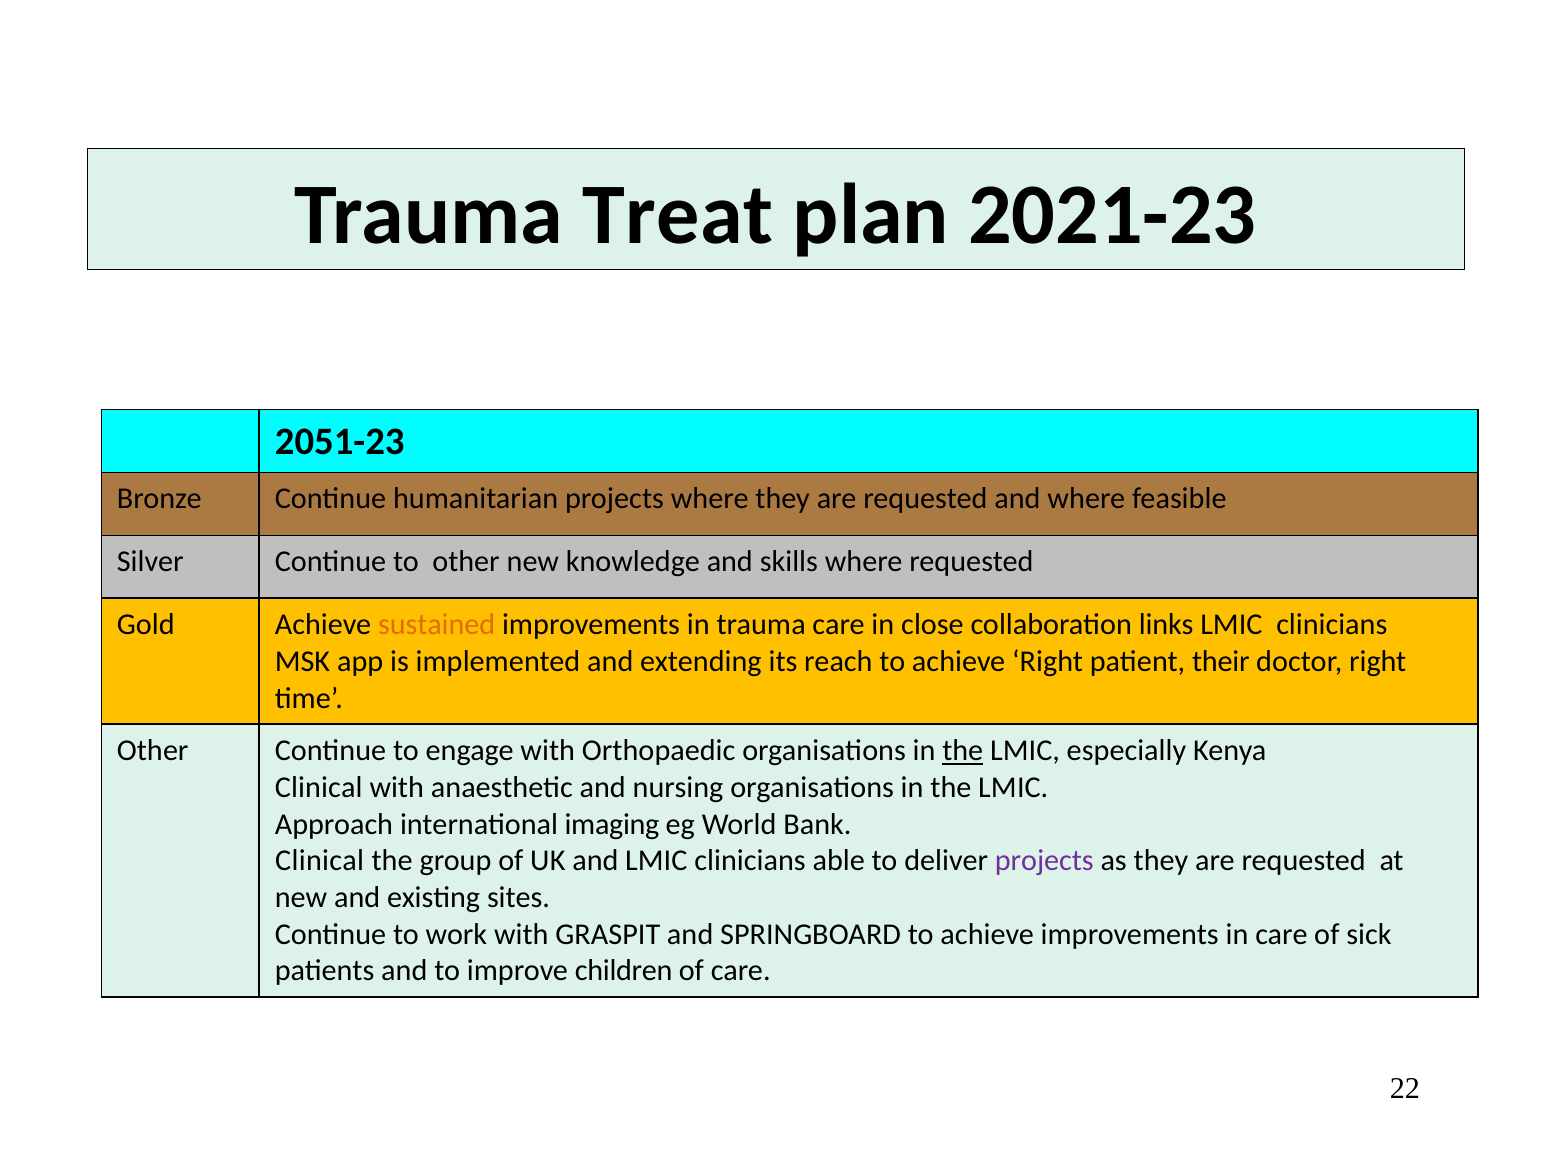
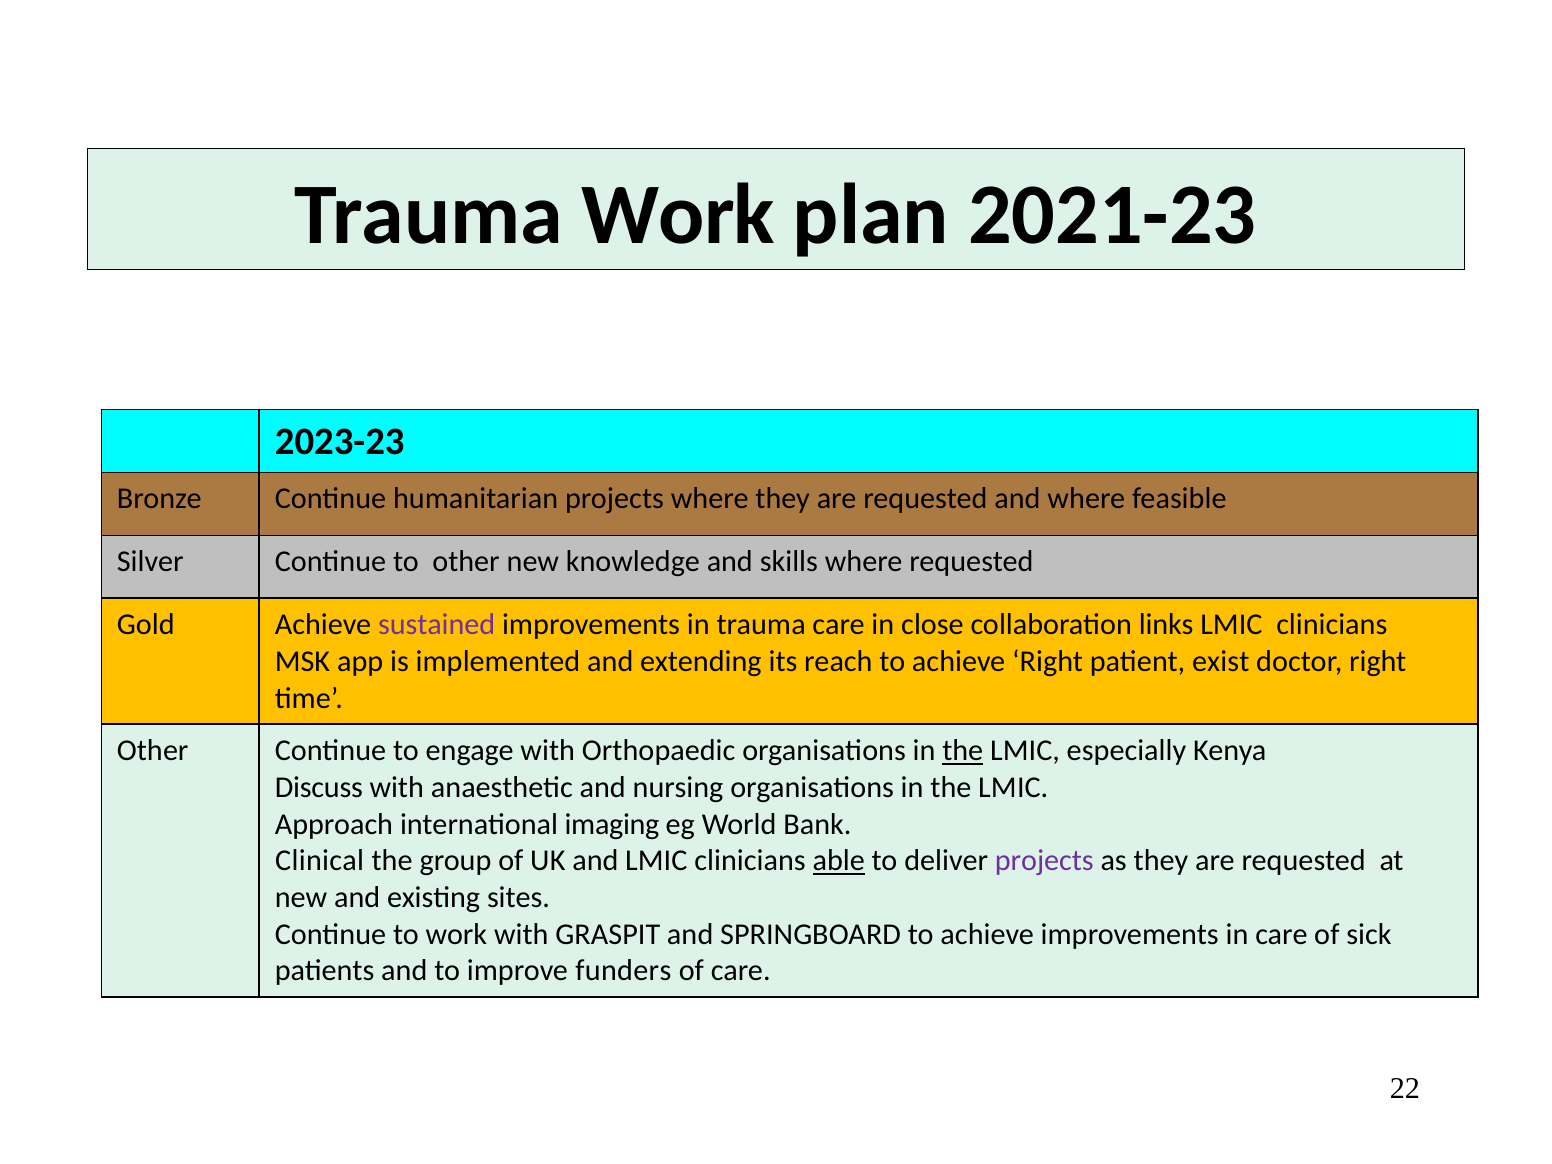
Trauma Treat: Treat -> Work
2051-23: 2051-23 -> 2023-23
sustained colour: orange -> purple
their: their -> exist
Clinical at (319, 787): Clinical -> Discuss
able underline: none -> present
children: children -> funders
